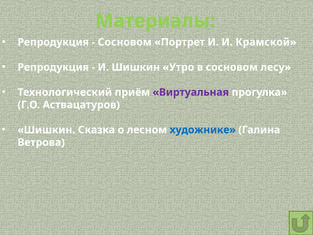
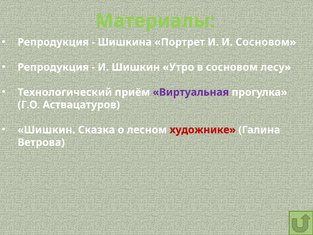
Сосновом at (125, 42): Сосновом -> Шишкина
И Крамской: Крамской -> Сосновом
художнике colour: blue -> red
